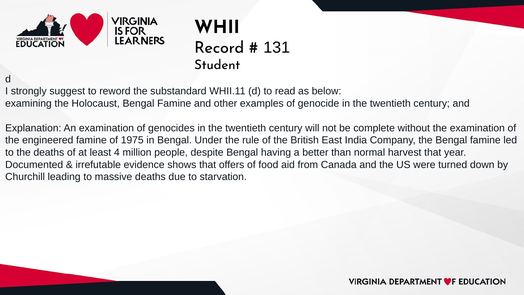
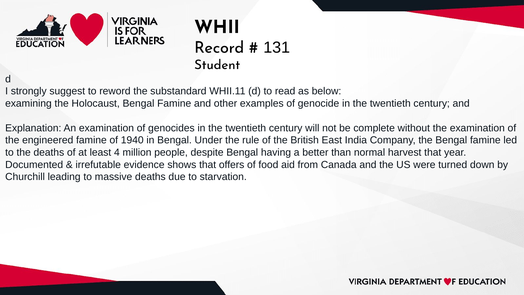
1975: 1975 -> 1940
